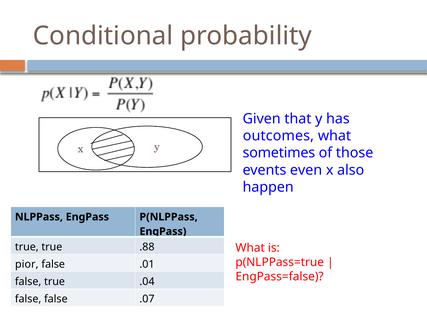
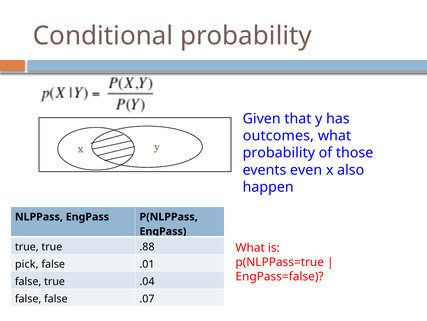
sometimes at (279, 153): sometimes -> probability
pior: pior -> pick
